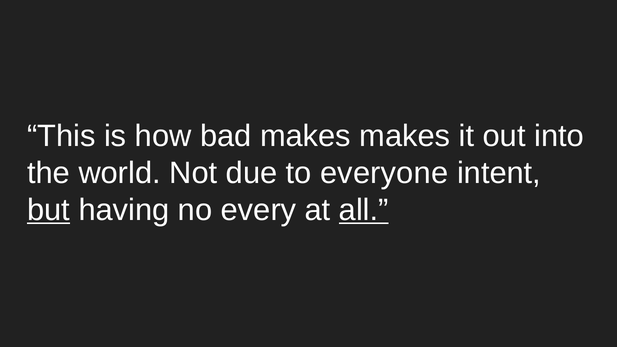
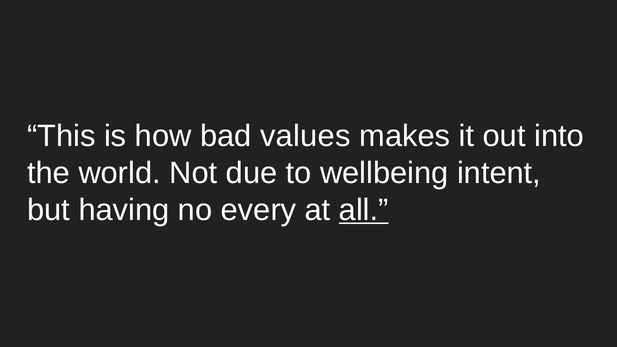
bad makes: makes -> values
everyone: everyone -> wellbeing
but underline: present -> none
